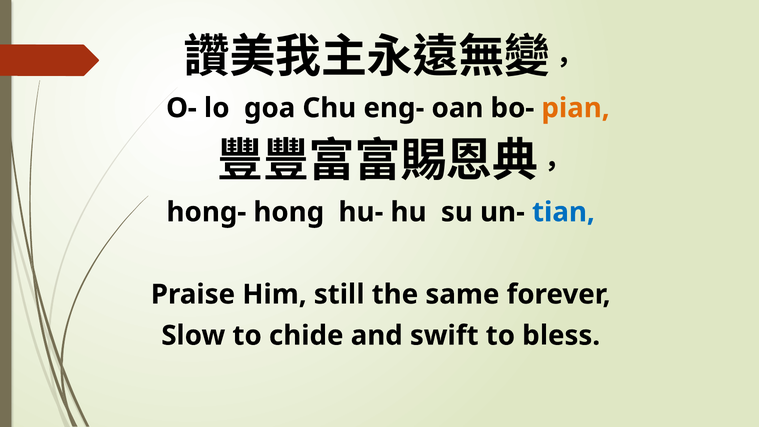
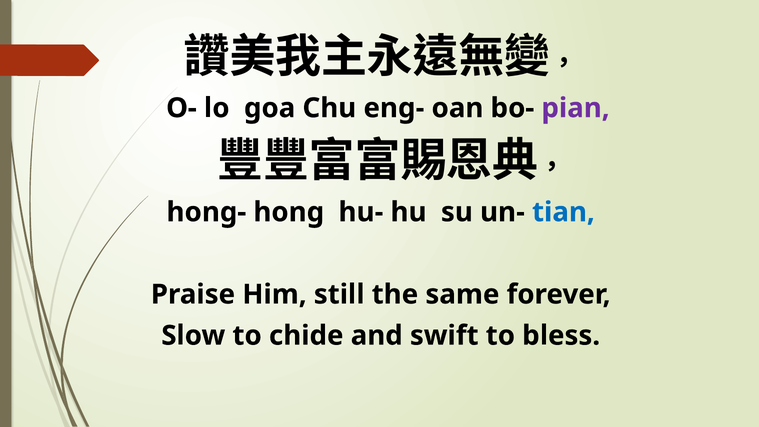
pian colour: orange -> purple
